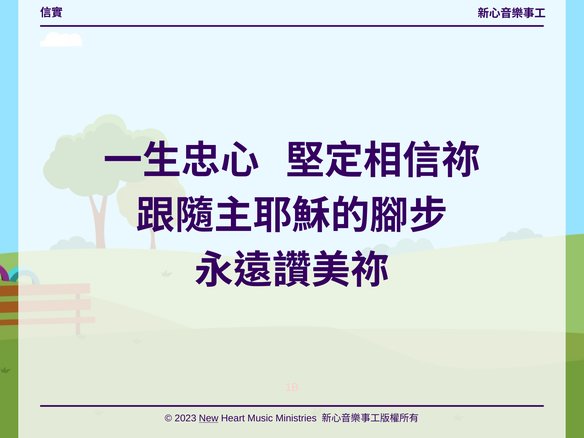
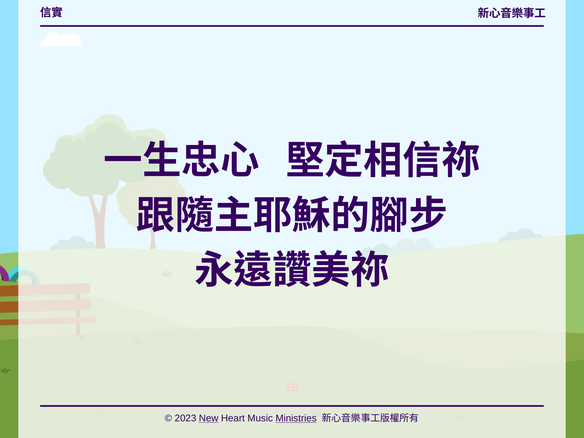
Ministries underline: none -> present
